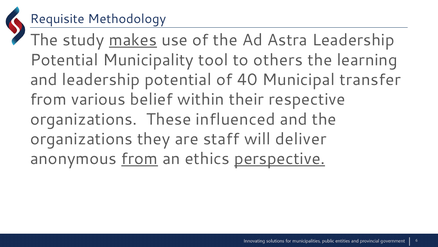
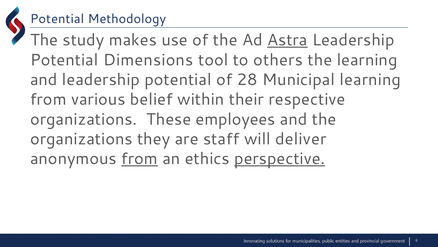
Requisite at (57, 19): Requisite -> Potential
makes underline: present -> none
Astra underline: none -> present
Municipality: Municipality -> Dimensions
40: 40 -> 28
Municipal transfer: transfer -> learning
influenced: influenced -> employees
